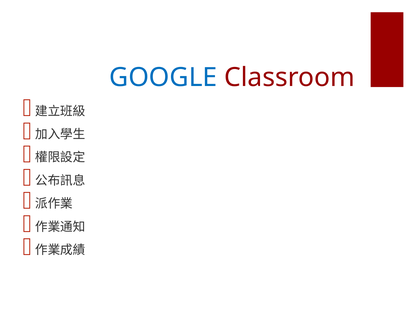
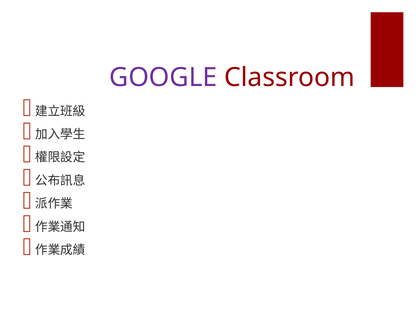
GOOGLE colour: blue -> purple
